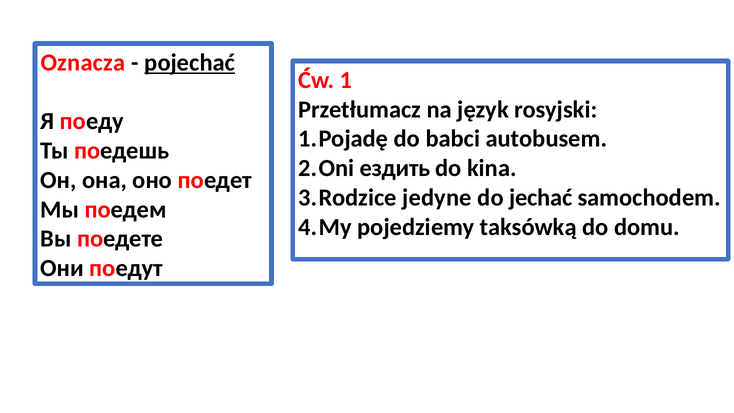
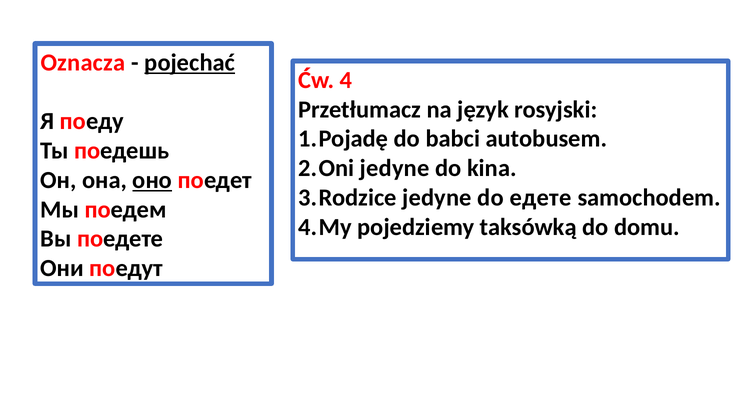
1: 1 -> 4
ездить at (395, 168): ездить -> jedyne
оно underline: none -> present
jechać: jechać -> едете
